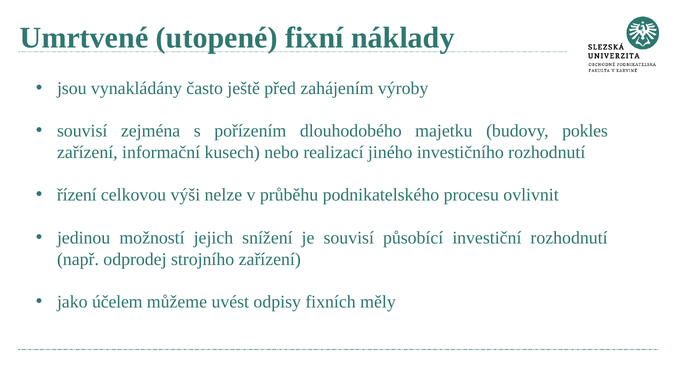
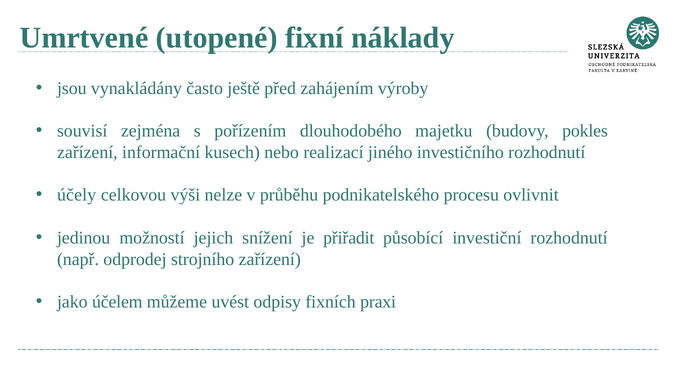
řízení: řízení -> účely
je souvisí: souvisí -> přiřadit
měly: měly -> praxi
